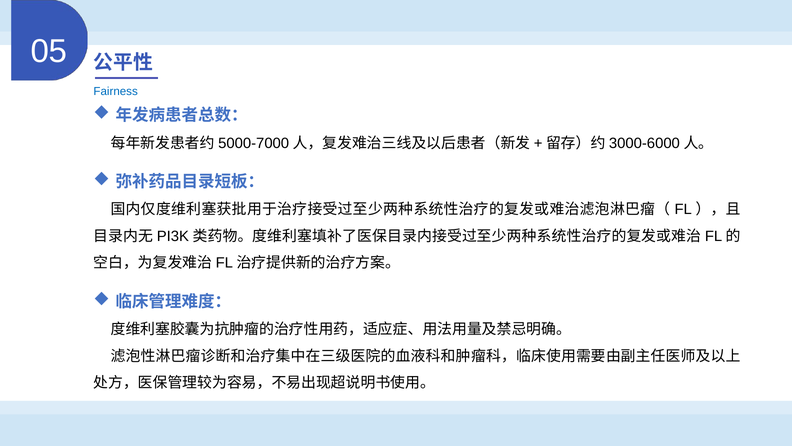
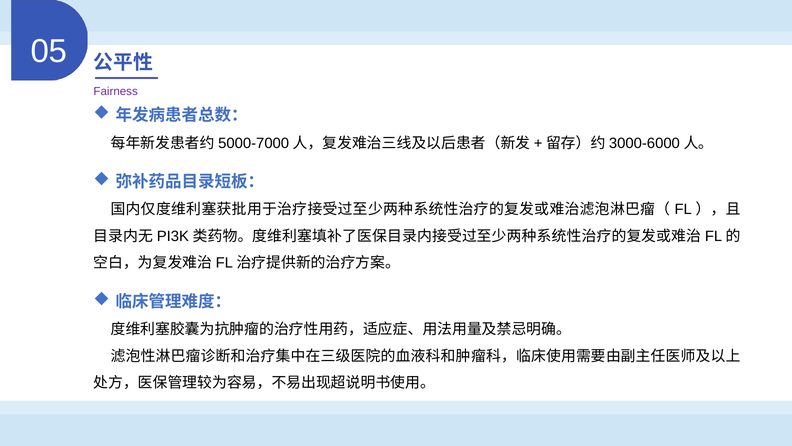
Fairness colour: blue -> purple
